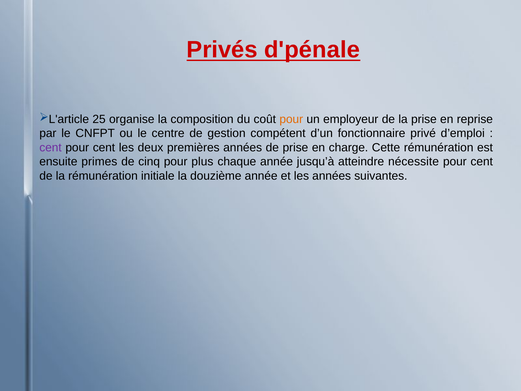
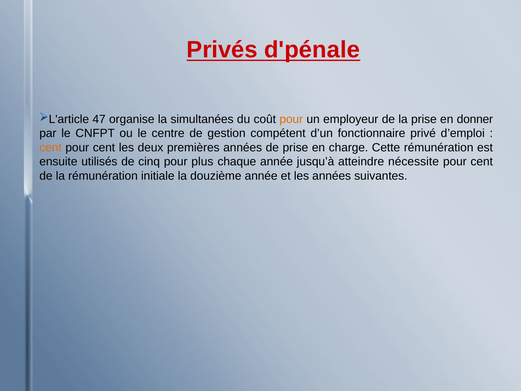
25: 25 -> 47
composition: composition -> simultanées
reprise: reprise -> donner
cent at (51, 147) colour: purple -> orange
primes: primes -> utilisés
